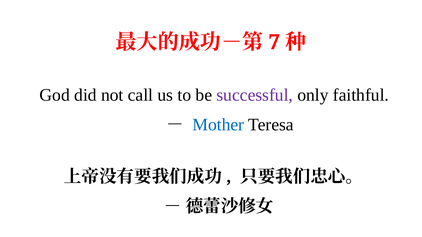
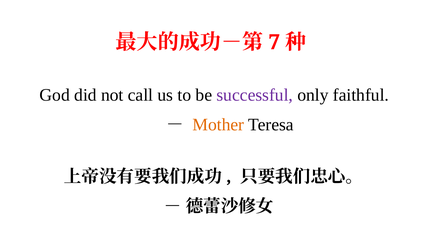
Mother colour: blue -> orange
